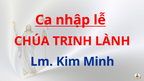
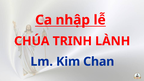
Minh: Minh -> Chan
